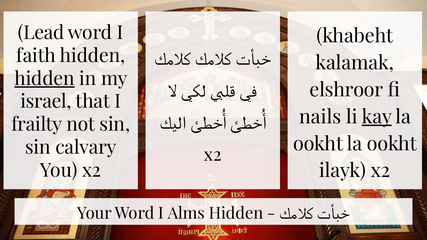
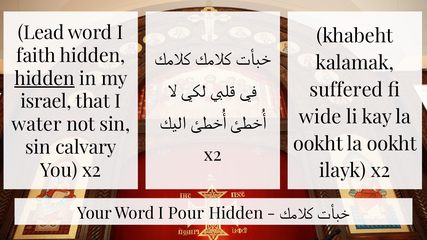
elshroor: elshroor -> suffered
nails: nails -> wide
kay underline: present -> none
frailty: frailty -> water
Alms: Alms -> Pour
